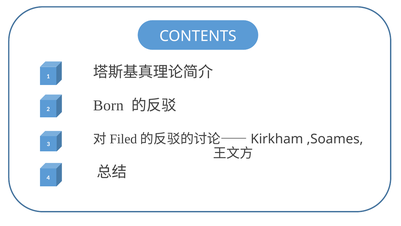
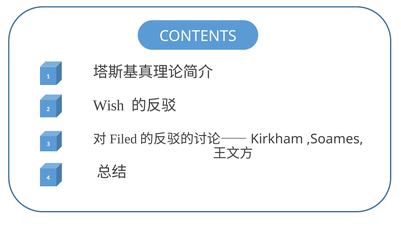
Born: Born -> Wish
